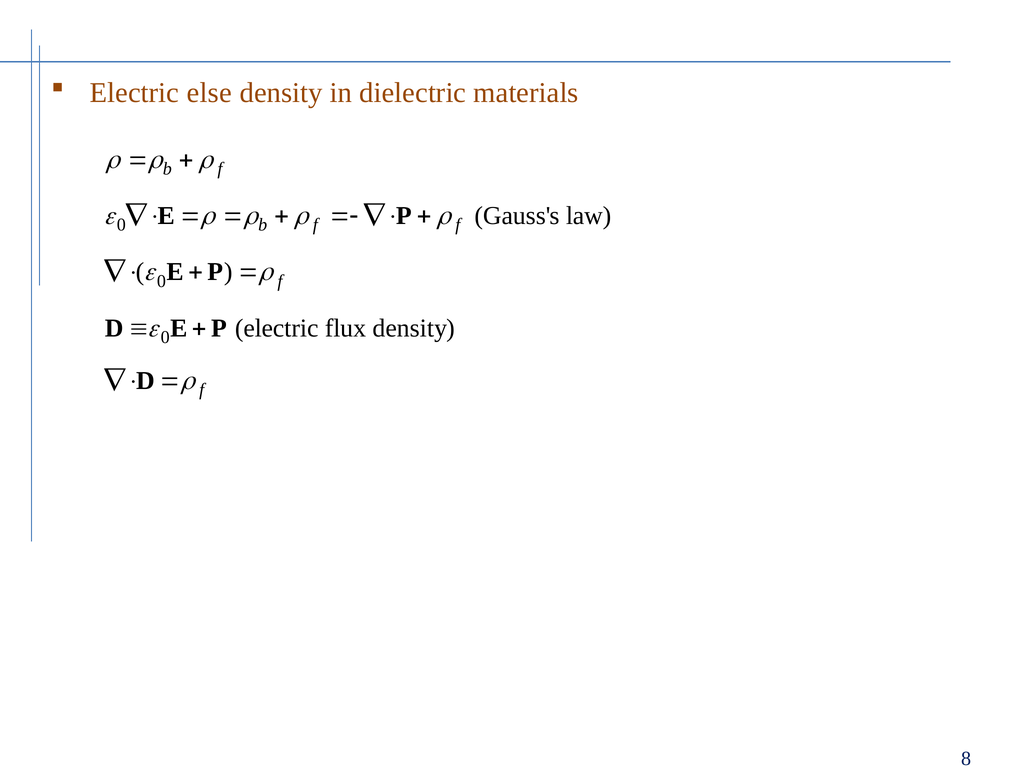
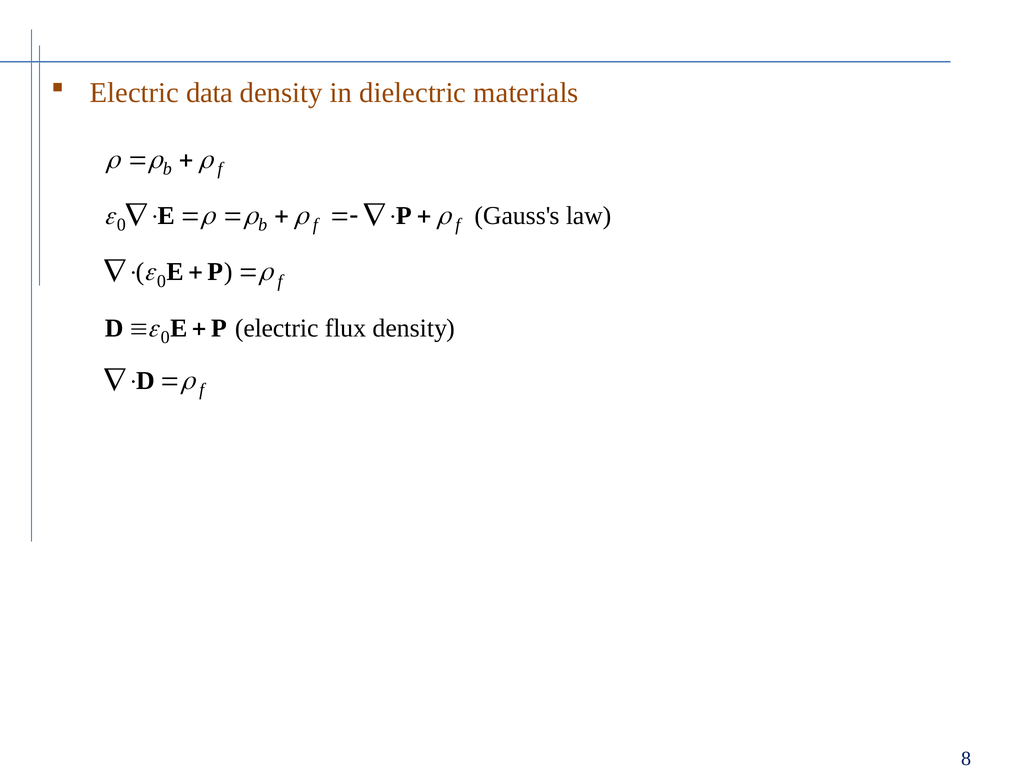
else: else -> data
